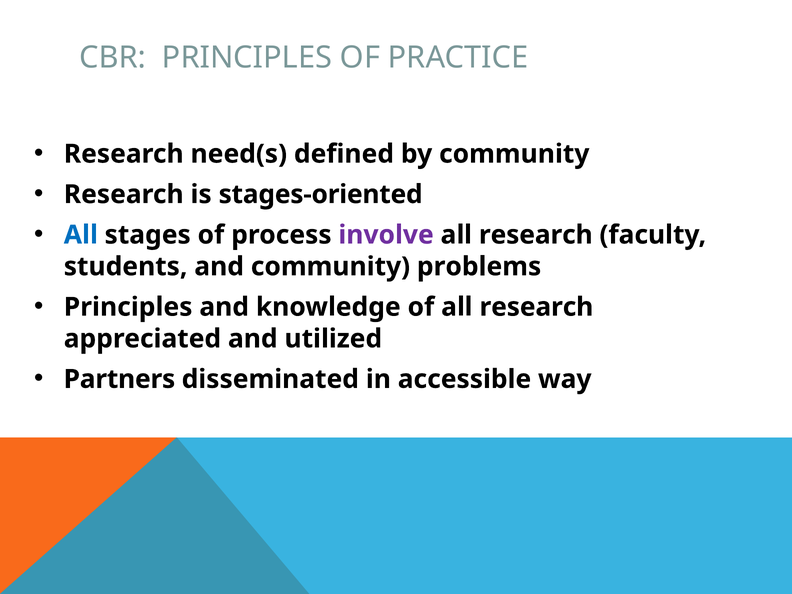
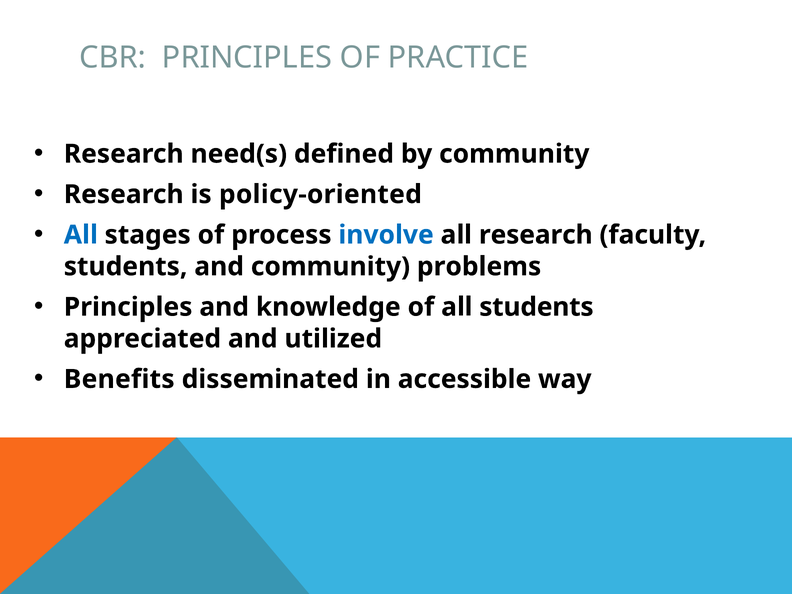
stages-oriented: stages-oriented -> policy-oriented
involve colour: purple -> blue
of all research: research -> students
Partners: Partners -> Benefits
